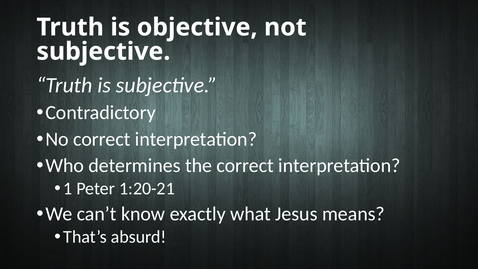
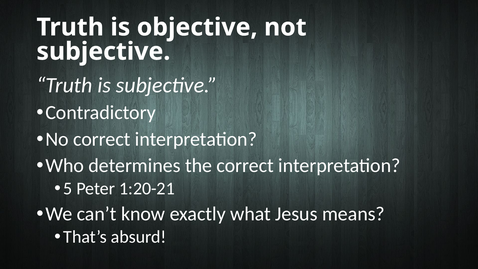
1: 1 -> 5
